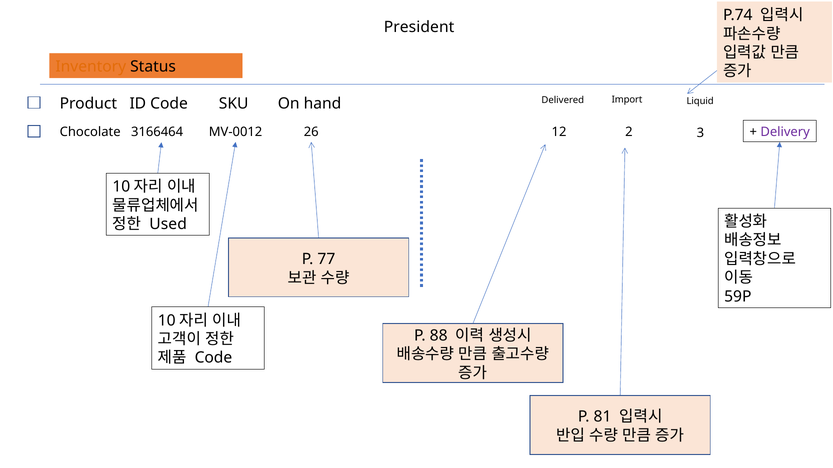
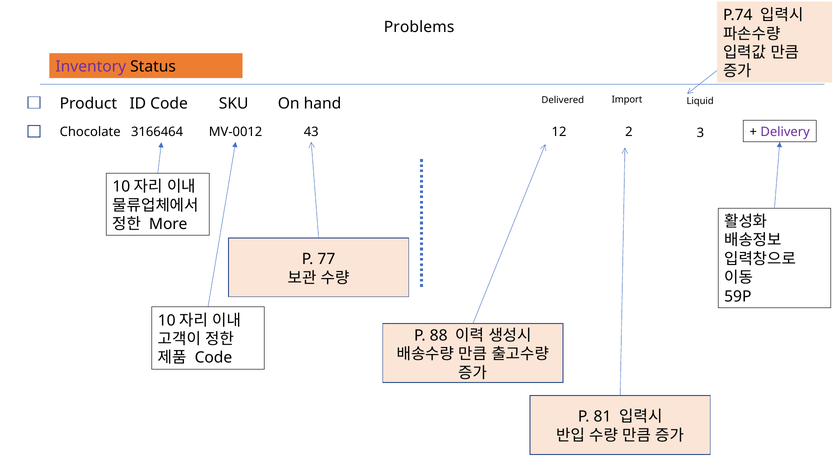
President: President -> Problems
Inventory colour: orange -> purple
26: 26 -> 43
Used: Used -> More
